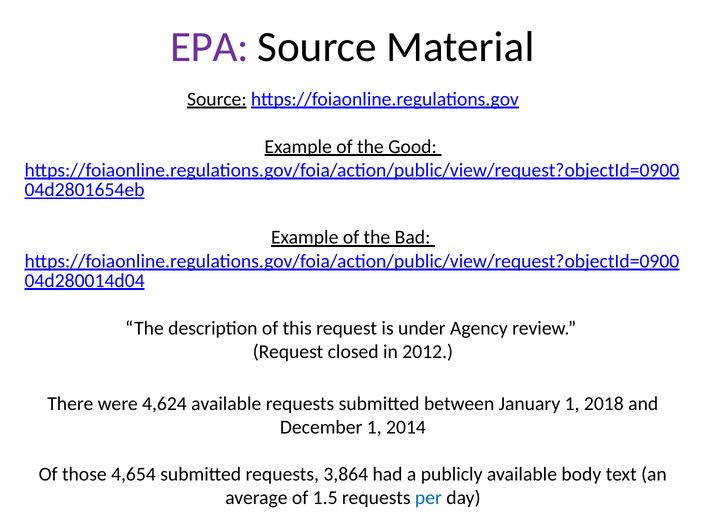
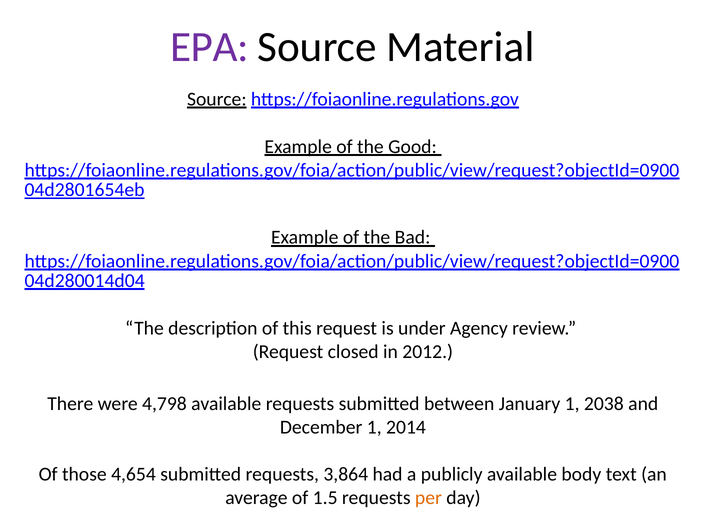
4,624: 4,624 -> 4,798
2018: 2018 -> 2038
per colour: blue -> orange
